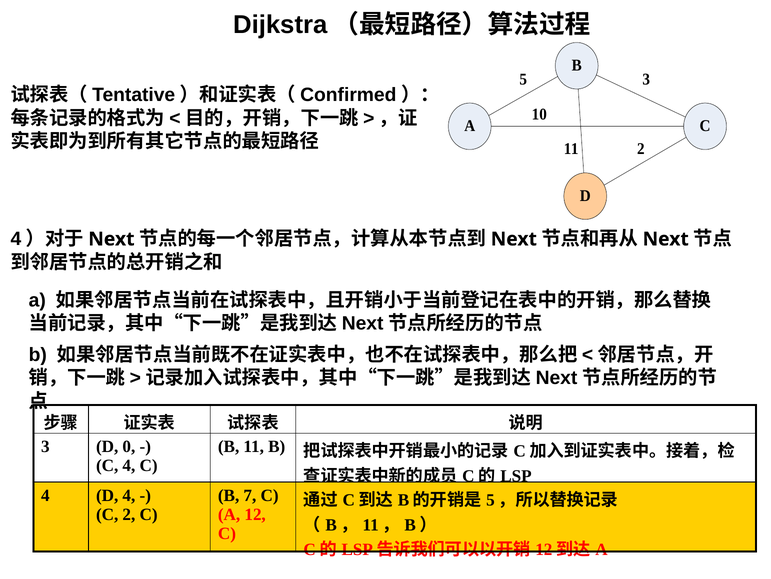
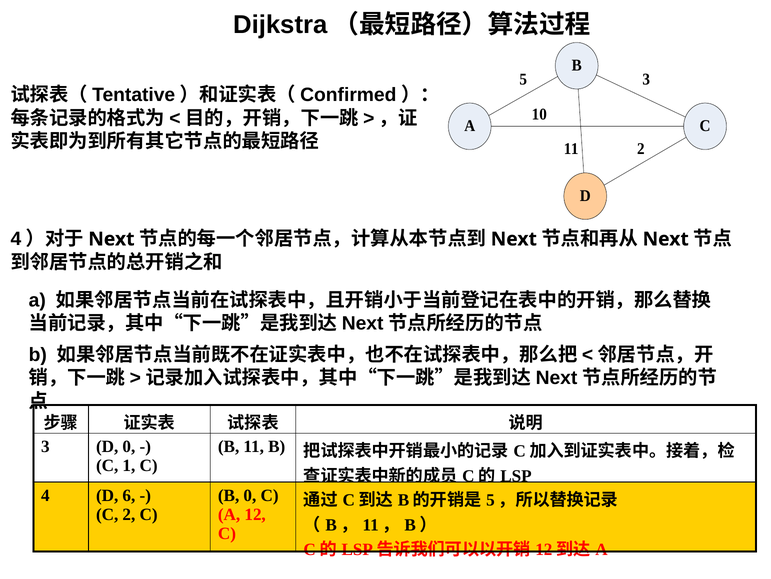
C 4: 4 -> 1
D 4: 4 -> 6
B 7: 7 -> 0
